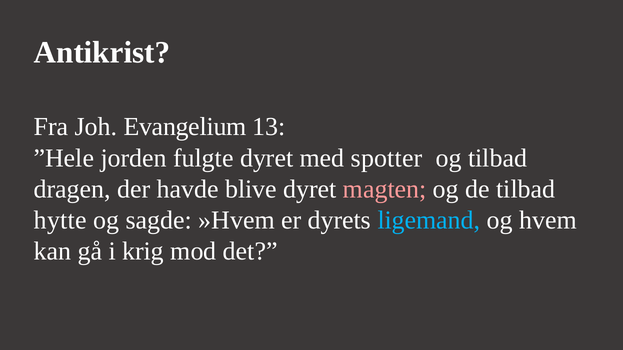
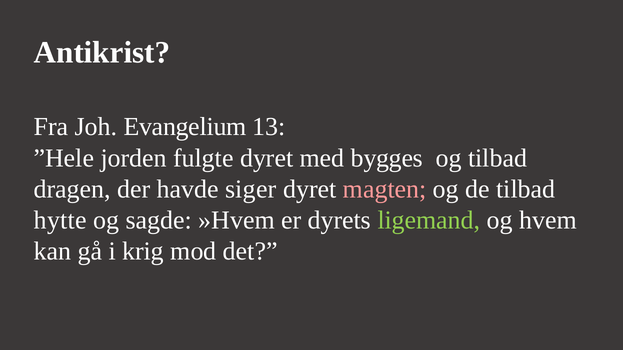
spotter: spotter -> bygges
blive: blive -> siger
ligemand colour: light blue -> light green
